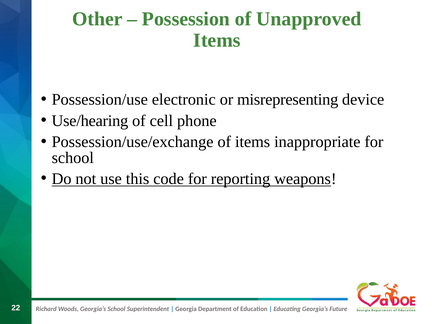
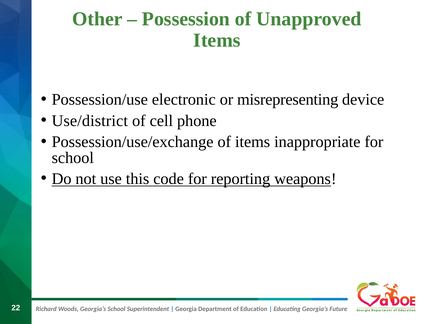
Use/hearing: Use/hearing -> Use/district
